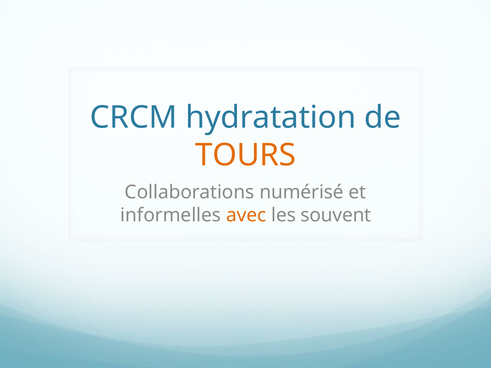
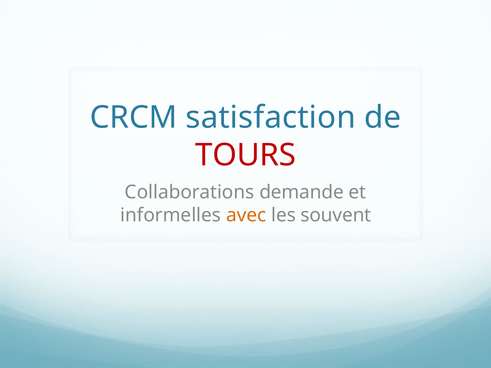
hydratation: hydratation -> satisfaction
TOURS colour: orange -> red
numérisé: numérisé -> demande
